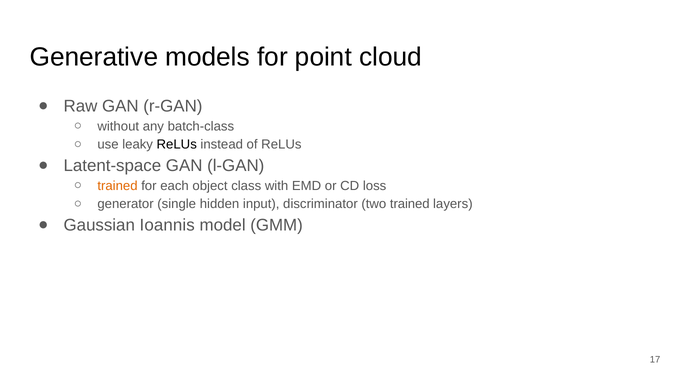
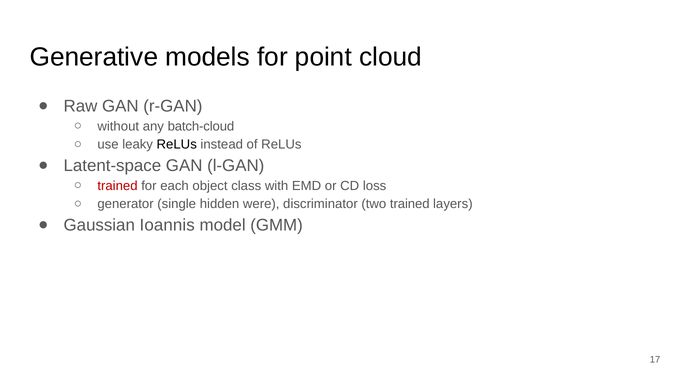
batch-class: batch-class -> batch-cloud
trained at (117, 186) colour: orange -> red
input: input -> were
